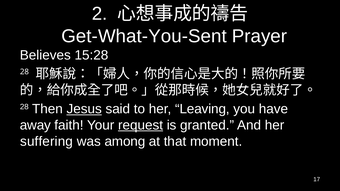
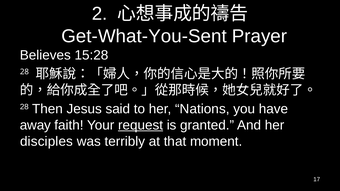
Jesus underline: present -> none
Leaving: Leaving -> Nations
suffering: suffering -> disciples
among: among -> terribly
